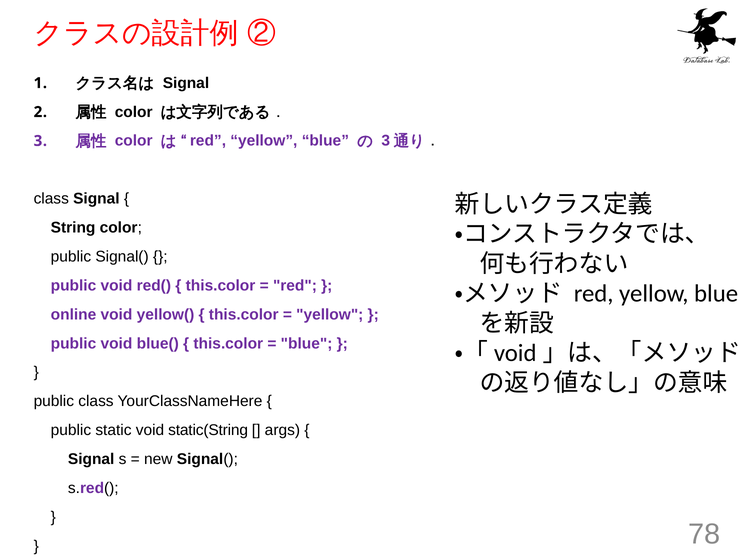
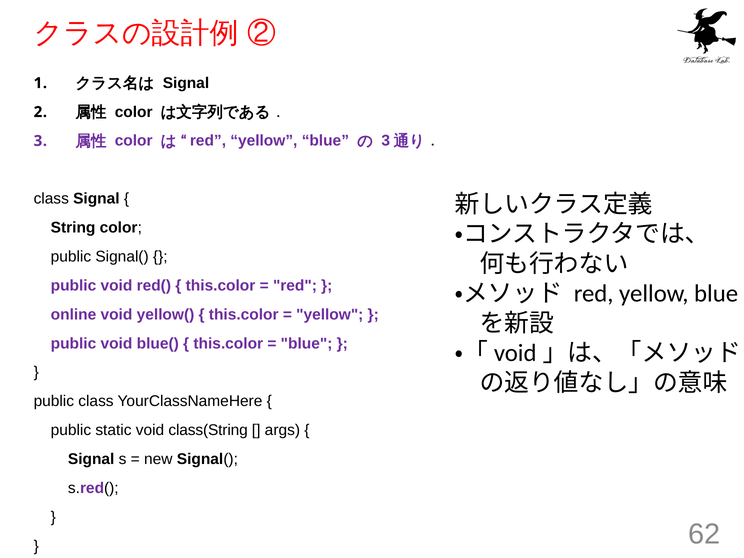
static(String: static(String -> class(String
78: 78 -> 62
